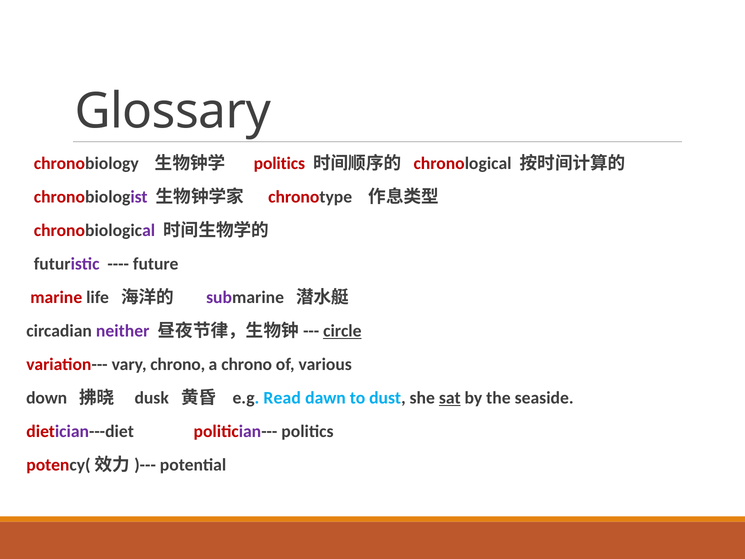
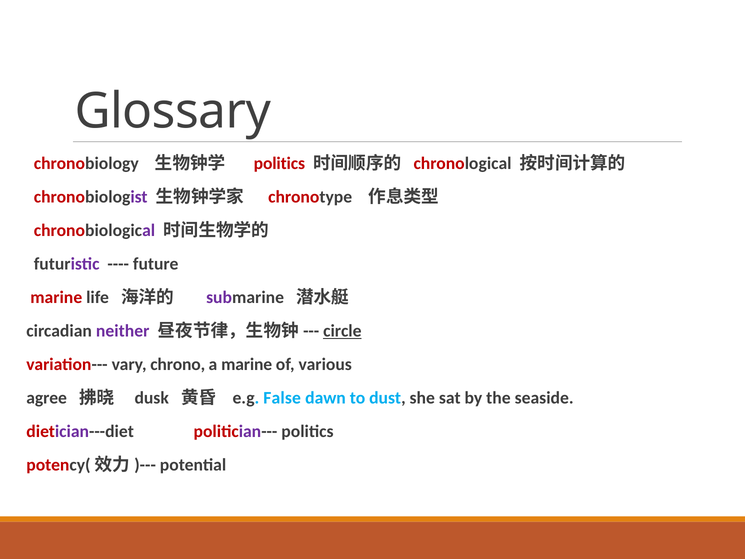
a chrono: chrono -> marine
down: down -> agree
Read: Read -> False
sat underline: present -> none
